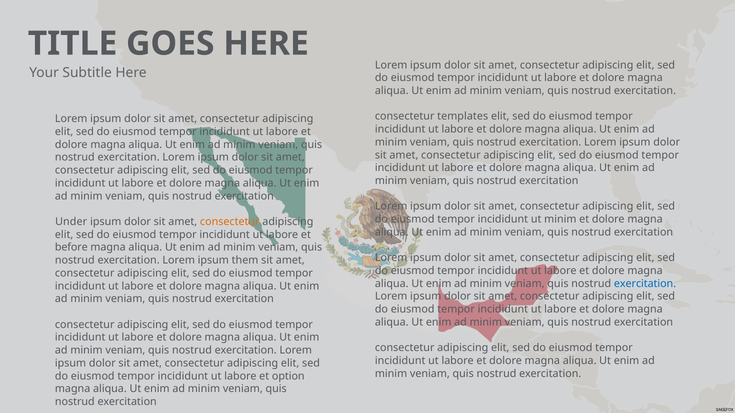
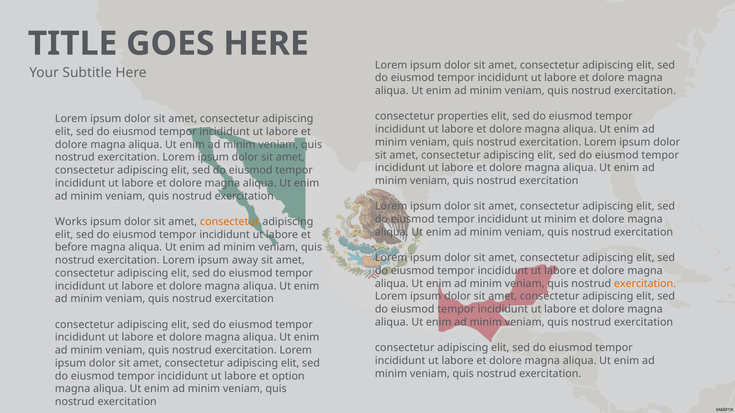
templates: templates -> properties
Under: Under -> Works
them: them -> away
exercitation at (645, 284) colour: blue -> orange
